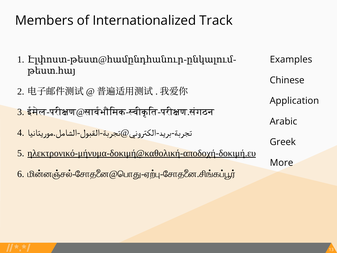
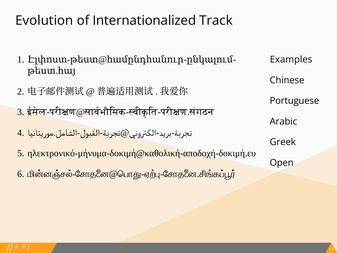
Members: Members -> Evolution
Application: Application -> Portuguese
ηλεκτρονικό-μήνυμα-δοκιμή@καθολική-αποδοχή-δοκιμή.ευ underline: present -> none
More: More -> Open
